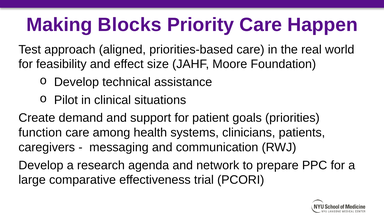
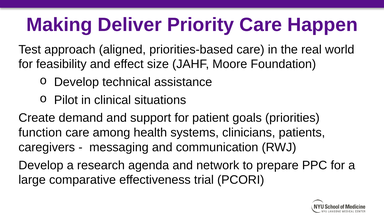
Blocks: Blocks -> Deliver
